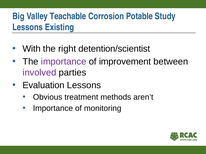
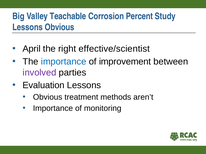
Potable: Potable -> Percent
Lessons Existing: Existing -> Obvious
With: With -> April
detention/scientist: detention/scientist -> effective/scientist
importance at (64, 62) colour: purple -> blue
